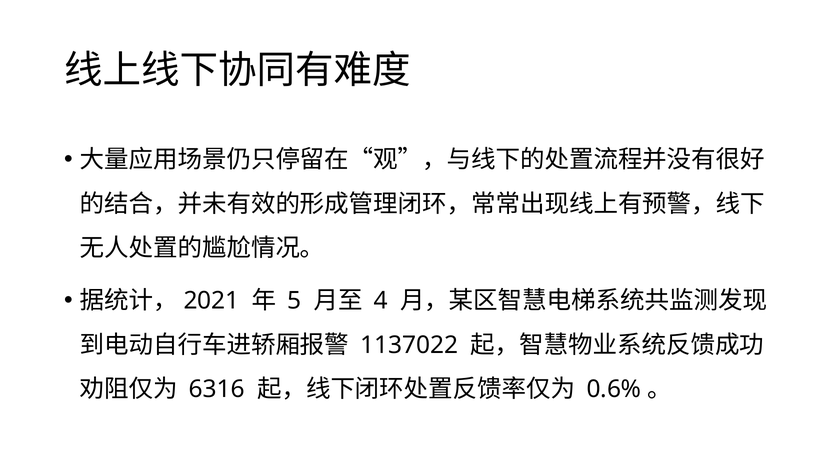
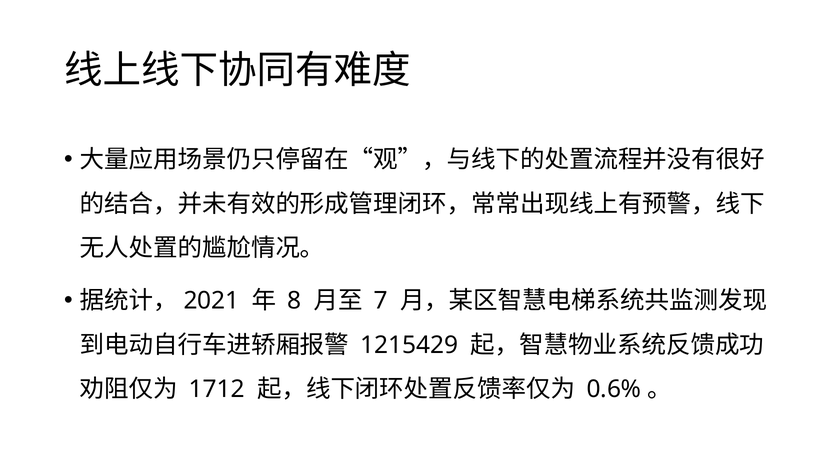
5: 5 -> 8
4: 4 -> 7
1137022: 1137022 -> 1215429
6316: 6316 -> 1712
